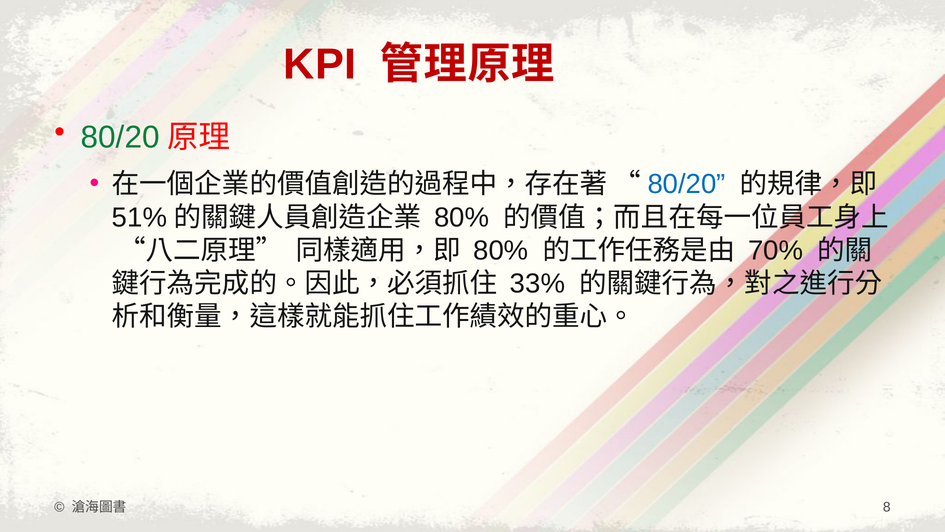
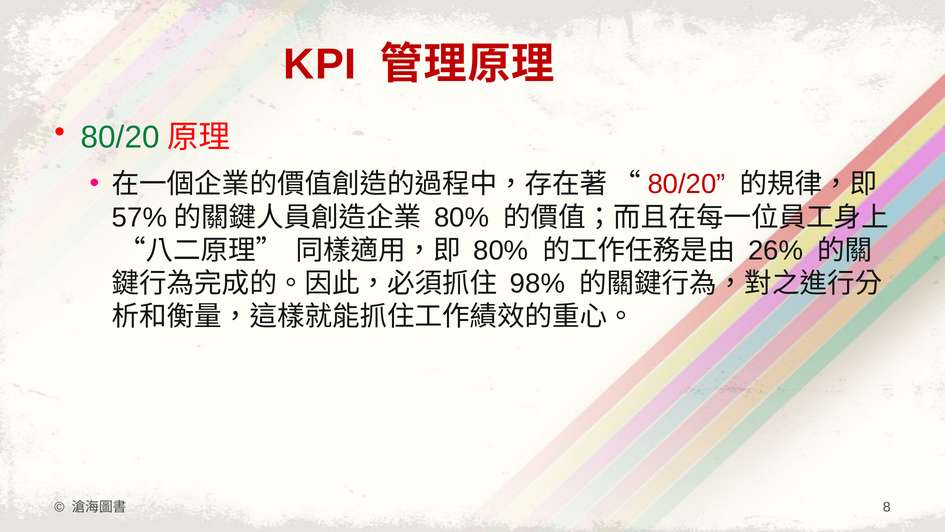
80/20 at (687, 184) colour: blue -> red
51%: 51% -> 57%
70%: 70% -> 26%
33%: 33% -> 98%
